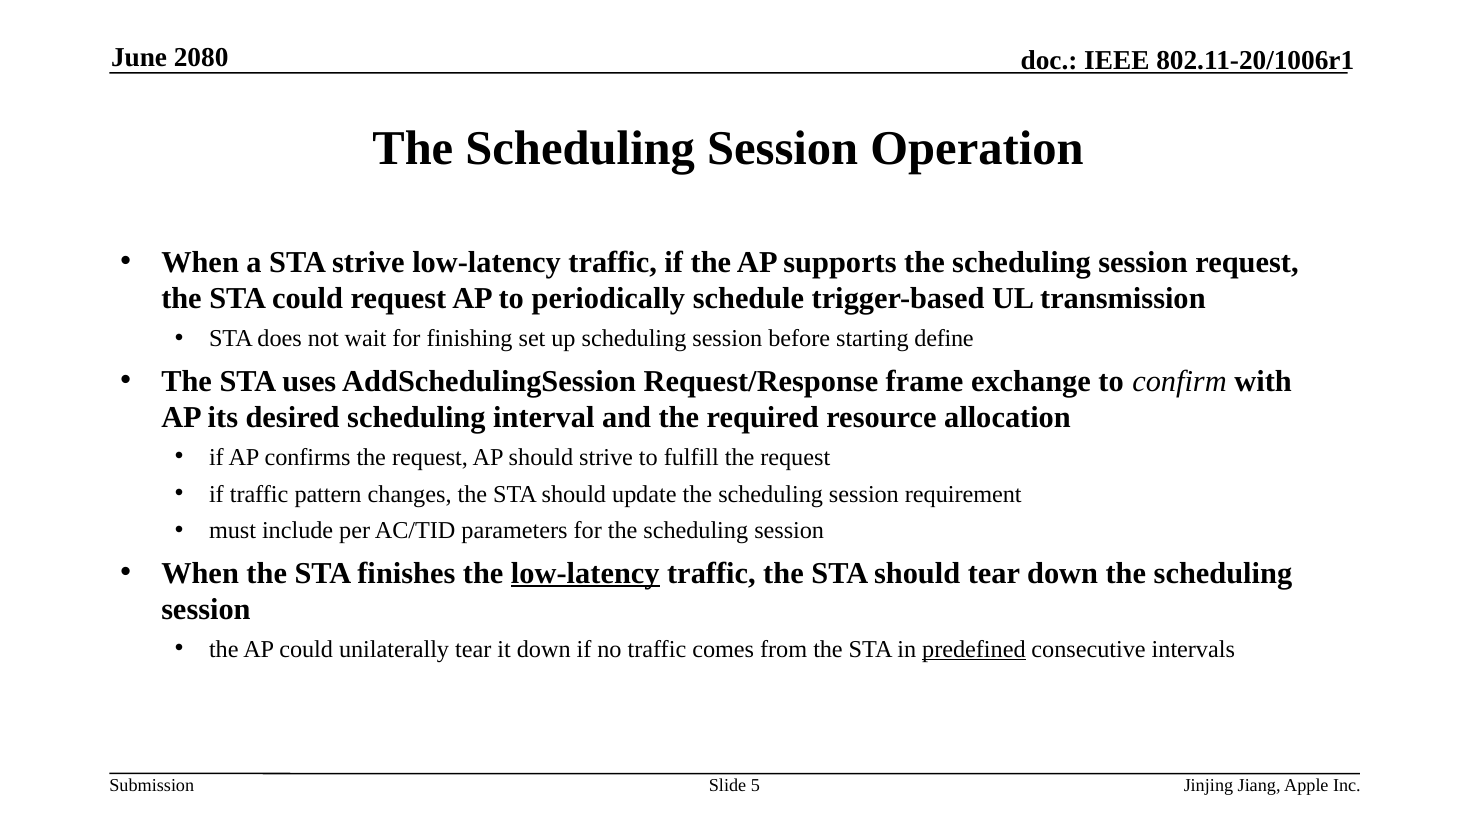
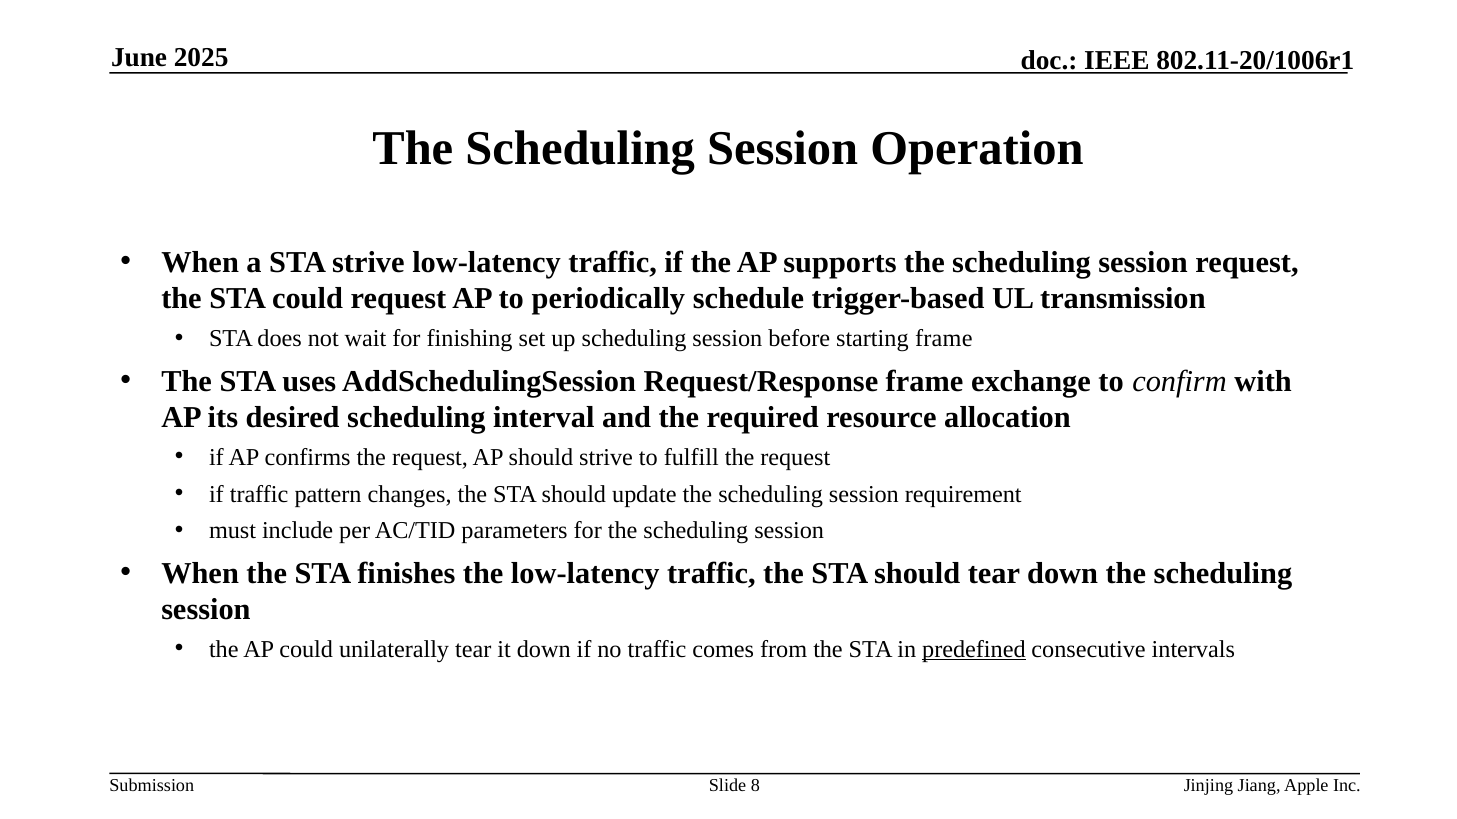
2080: 2080 -> 2025
starting define: define -> frame
low-latency at (585, 573) underline: present -> none
5: 5 -> 8
